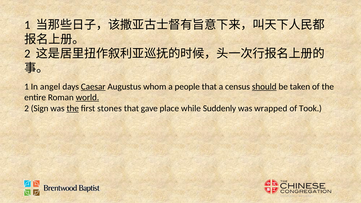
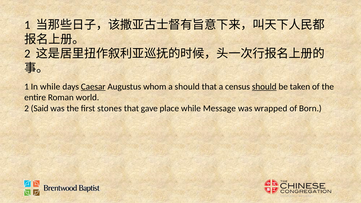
In angel: angel -> while
a people: people -> should
world underline: present -> none
Sign: Sign -> Said
the at (73, 108) underline: present -> none
Suddenly: Suddenly -> Message
Took: Took -> Born
